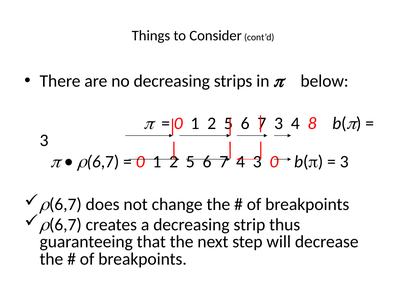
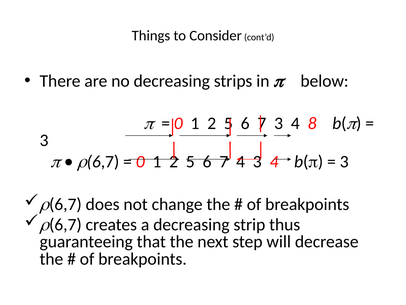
4 3 0: 0 -> 4
